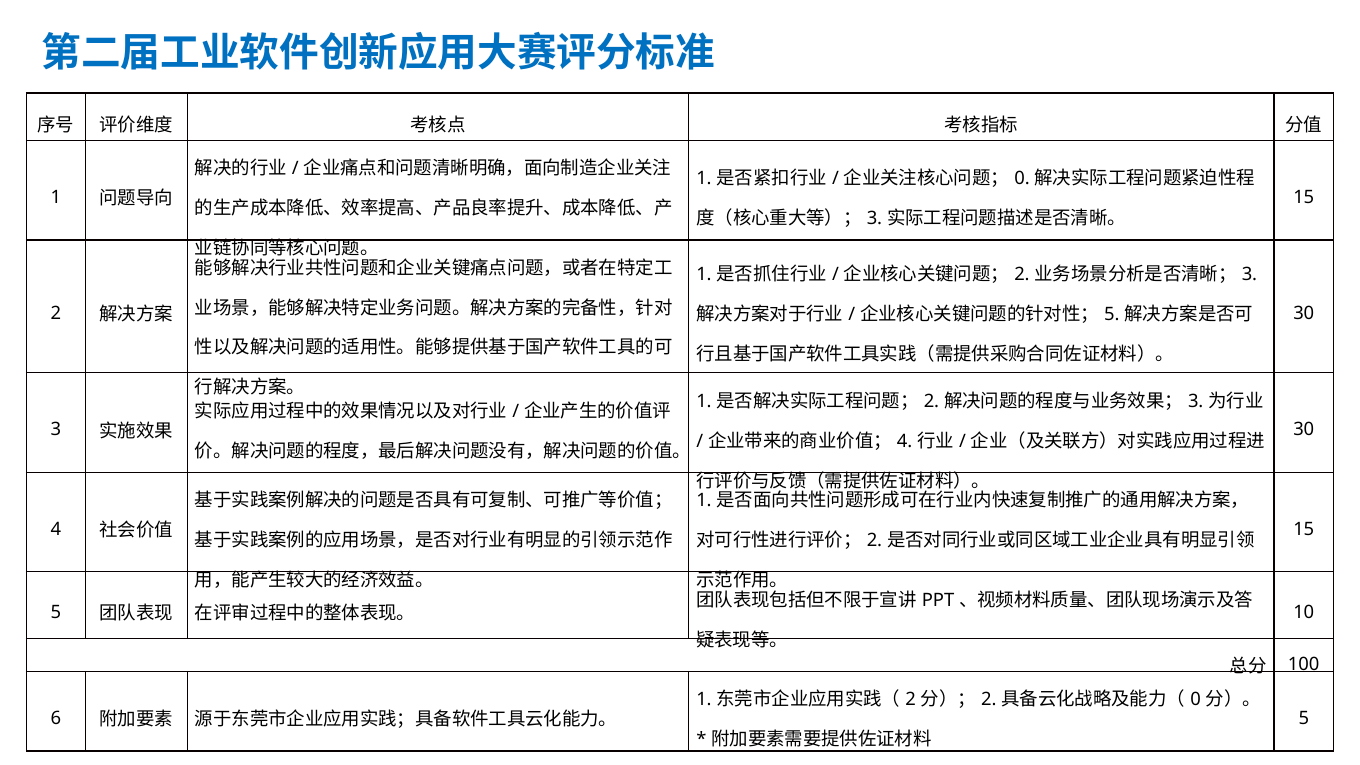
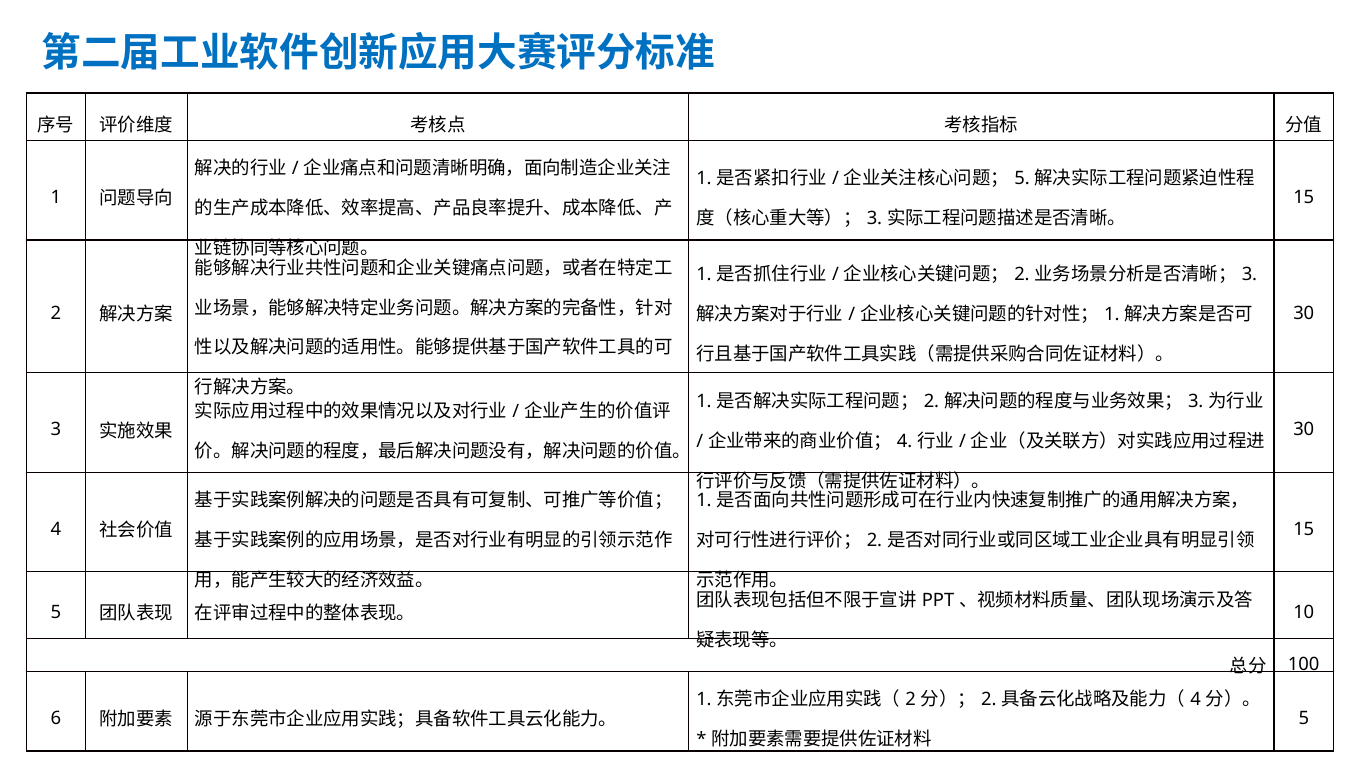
0 at (1022, 179): 0 -> 5
5 at (1112, 315): 5 -> 1
0 at (1196, 700): 0 -> 4
